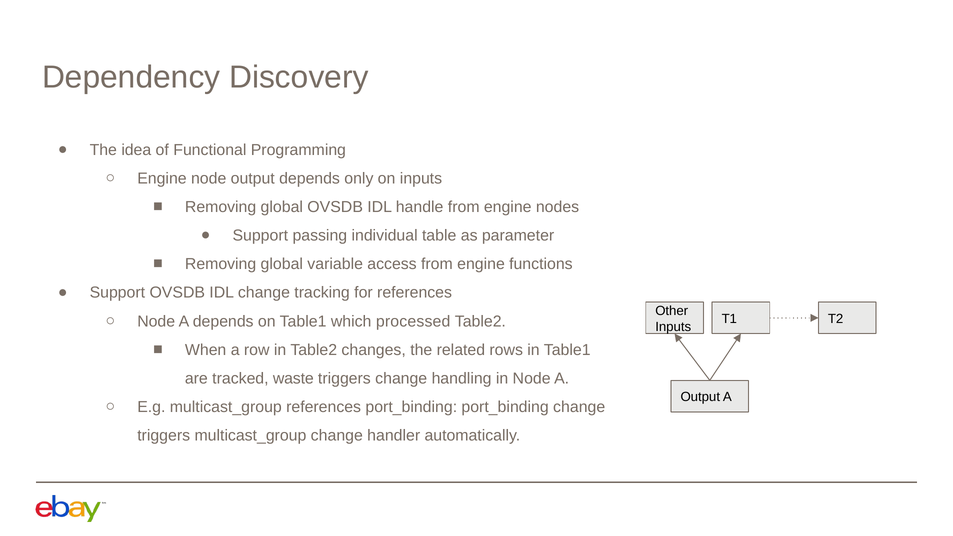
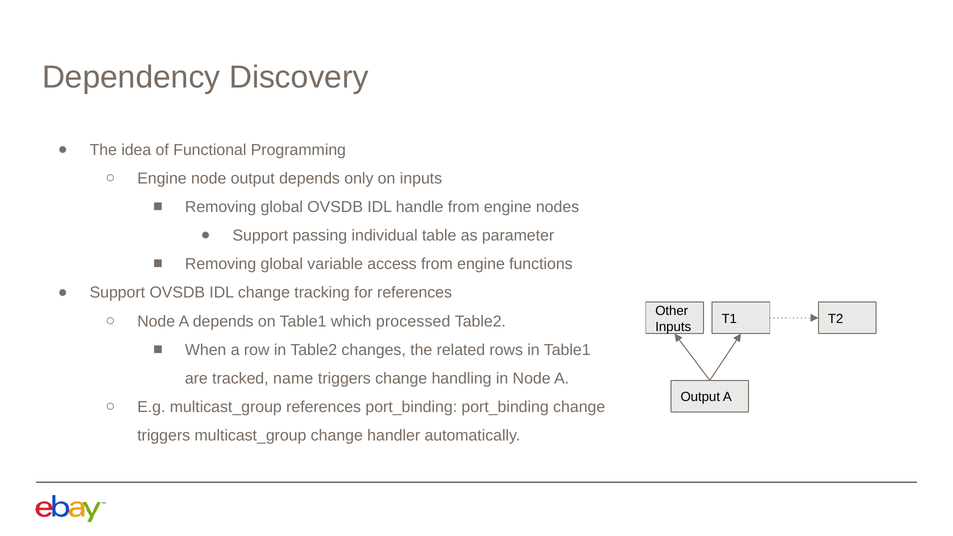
waste: waste -> name
